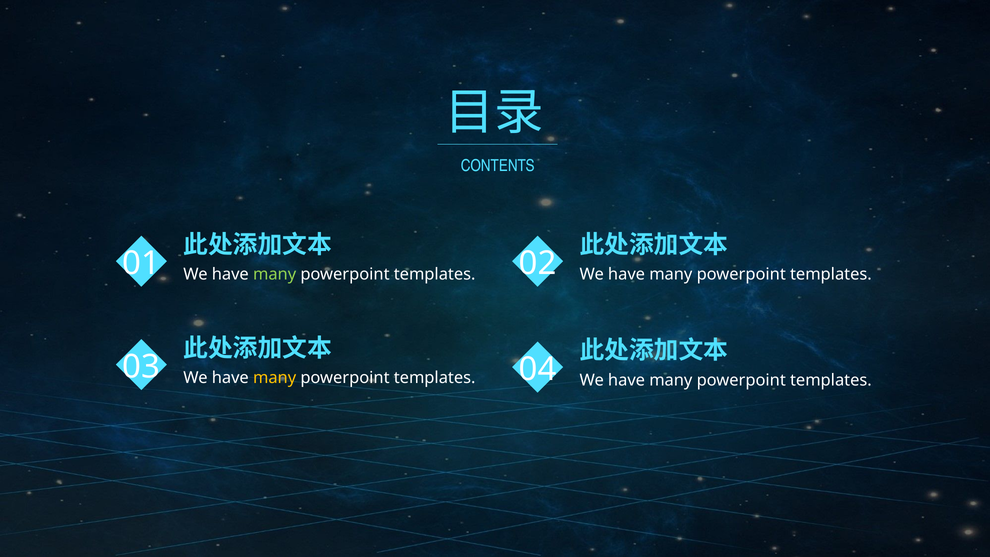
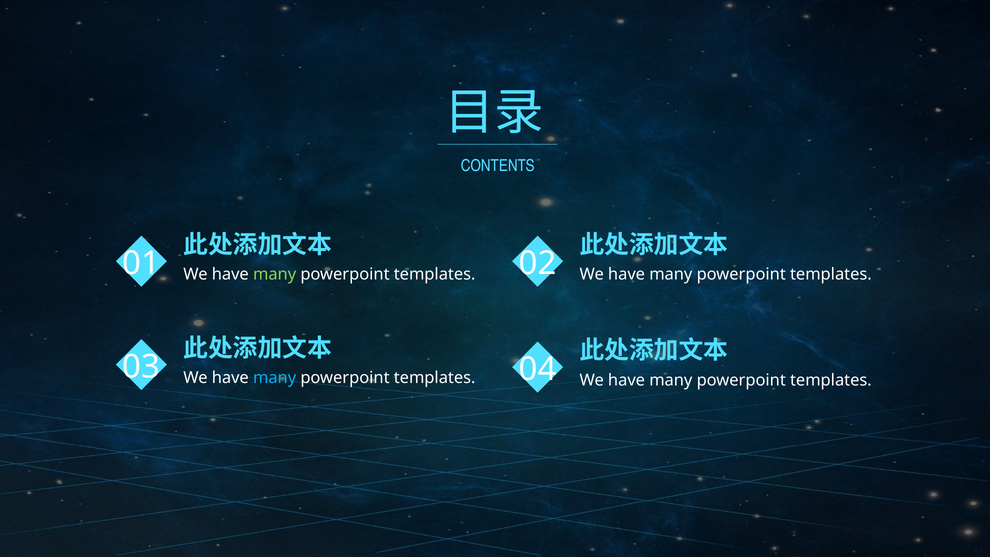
many at (275, 378) colour: yellow -> light blue
